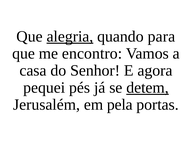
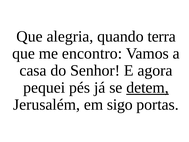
alegria underline: present -> none
para: para -> terra
pela: pela -> sigo
